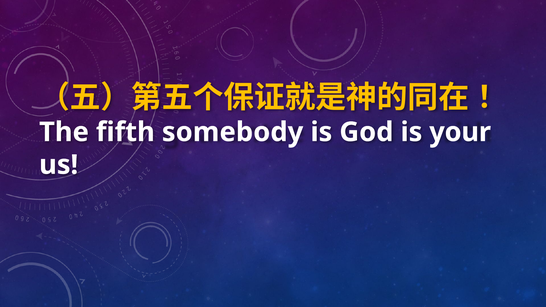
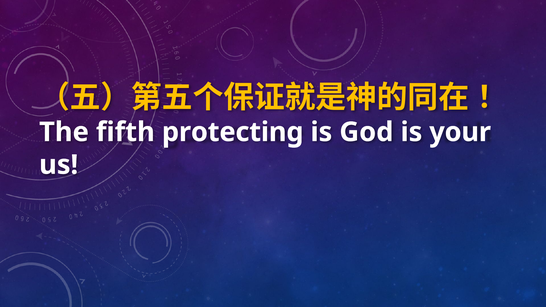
somebody: somebody -> protecting
